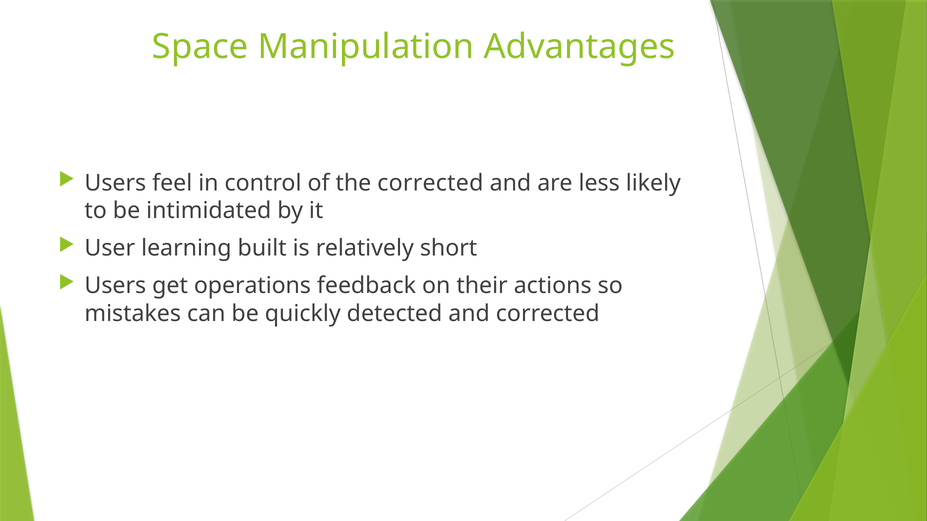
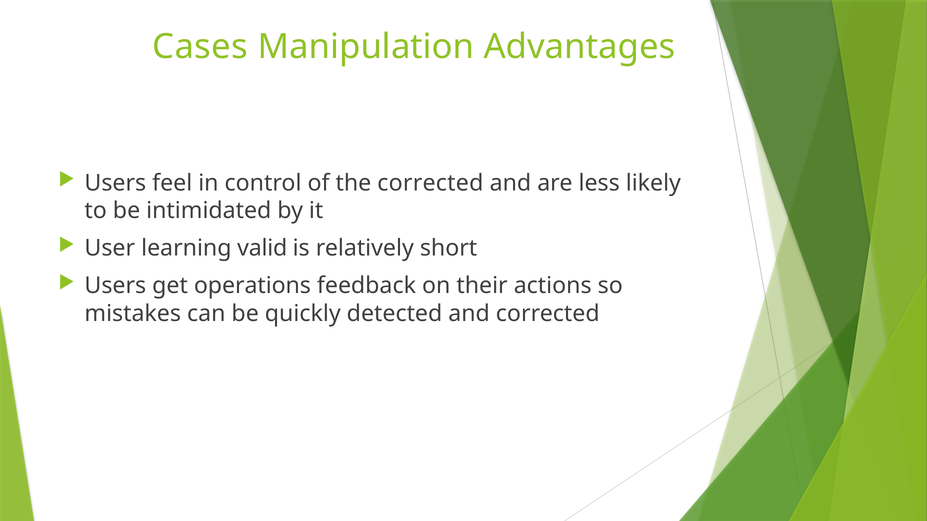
Space: Space -> Cases
built: built -> valid
